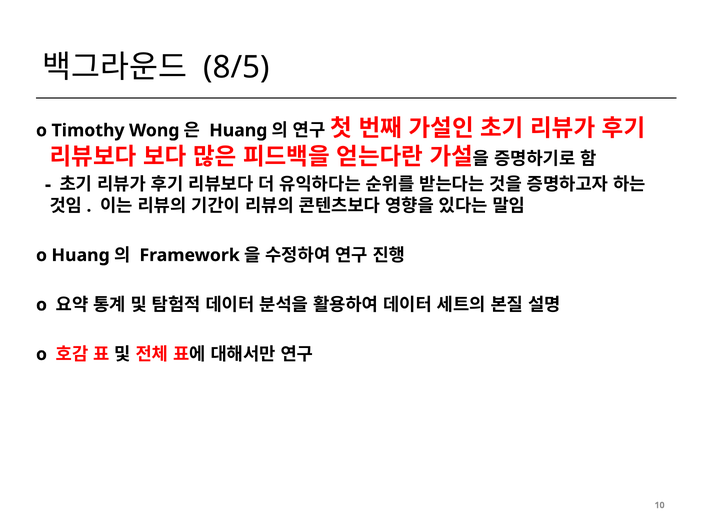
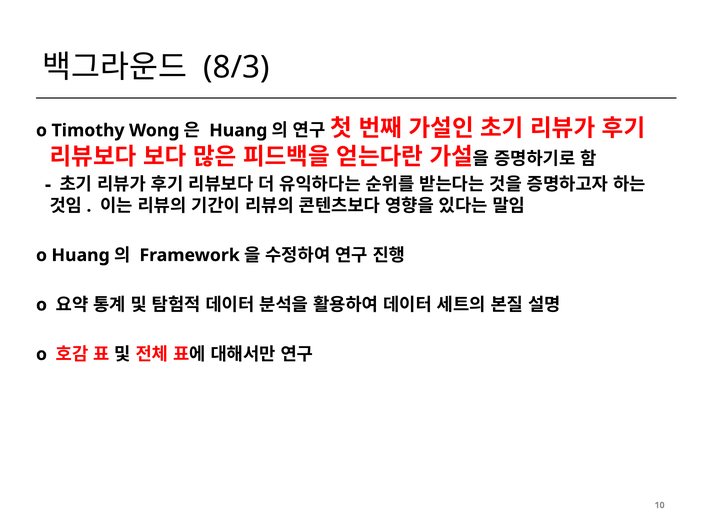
8/5: 8/5 -> 8/3
